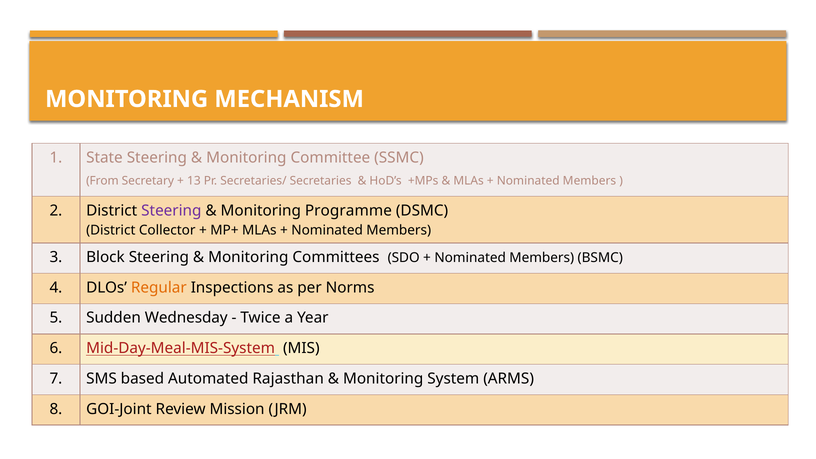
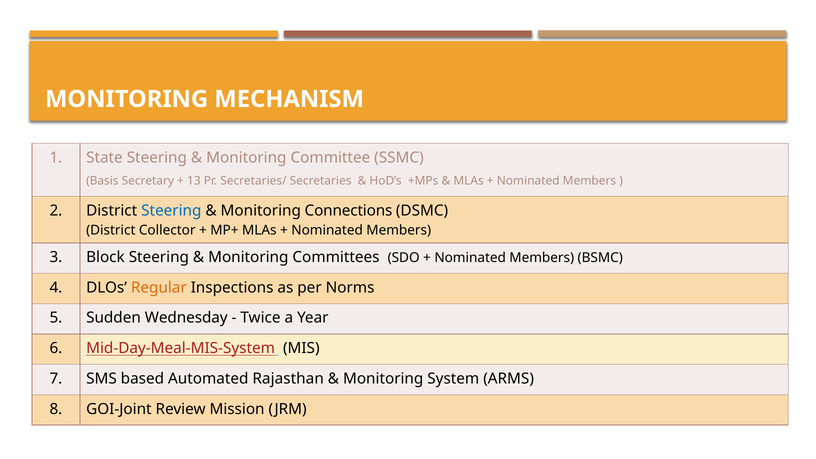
From: From -> Basis
Steering at (171, 211) colour: purple -> blue
Programme: Programme -> Connections
